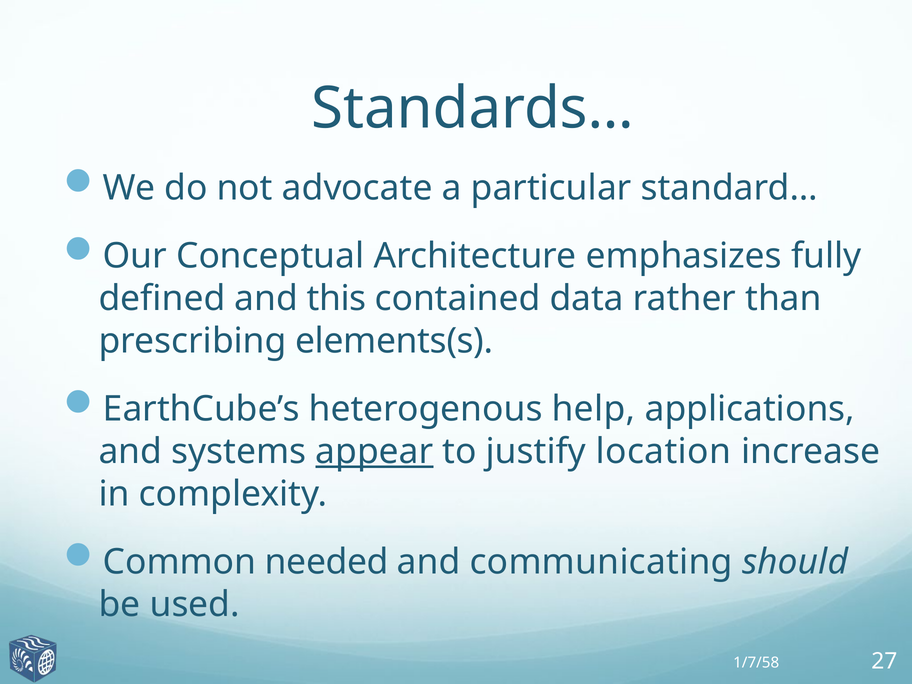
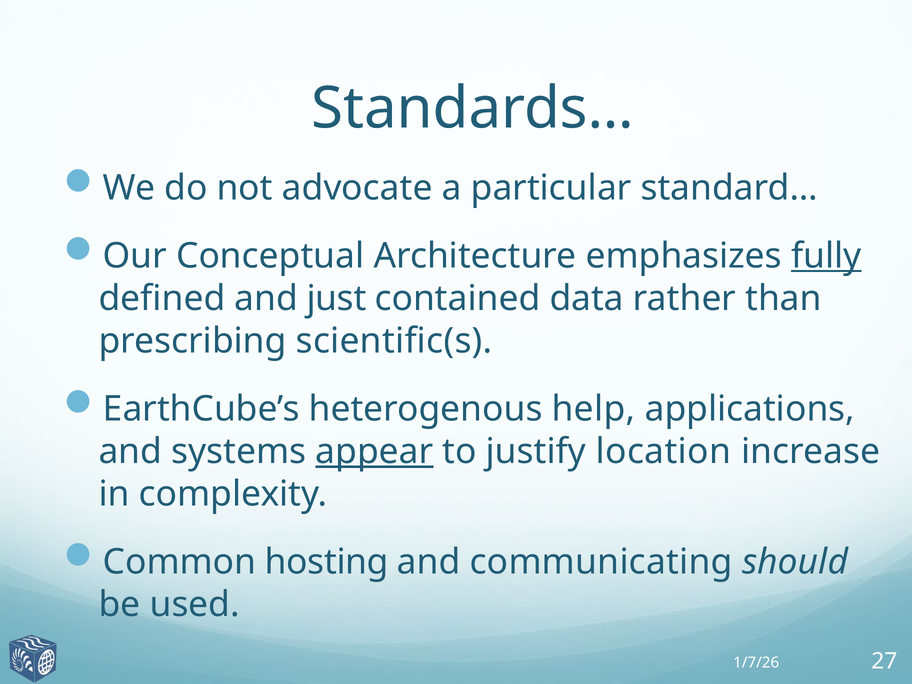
fully underline: none -> present
this: this -> just
elements(s: elements(s -> scientific(s
needed: needed -> hosting
1/7/58: 1/7/58 -> 1/7/26
